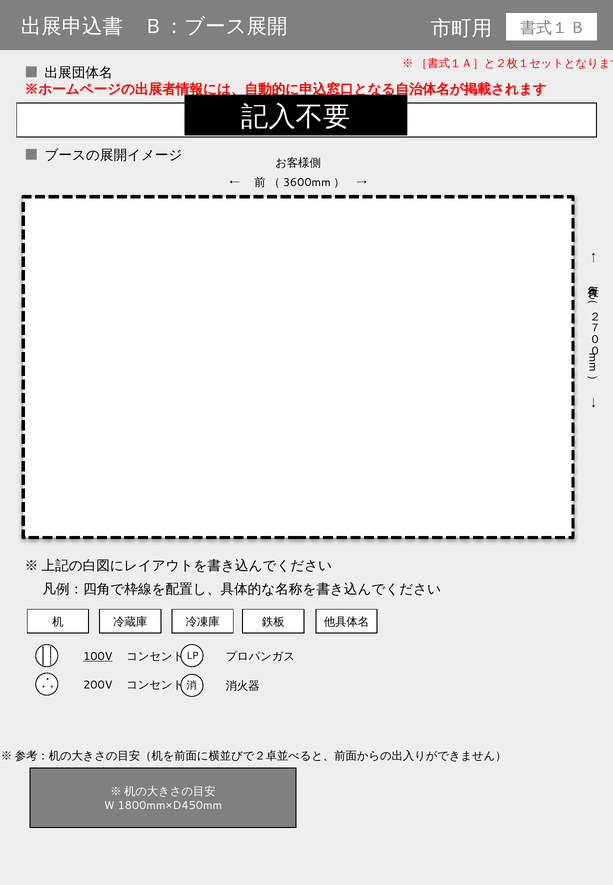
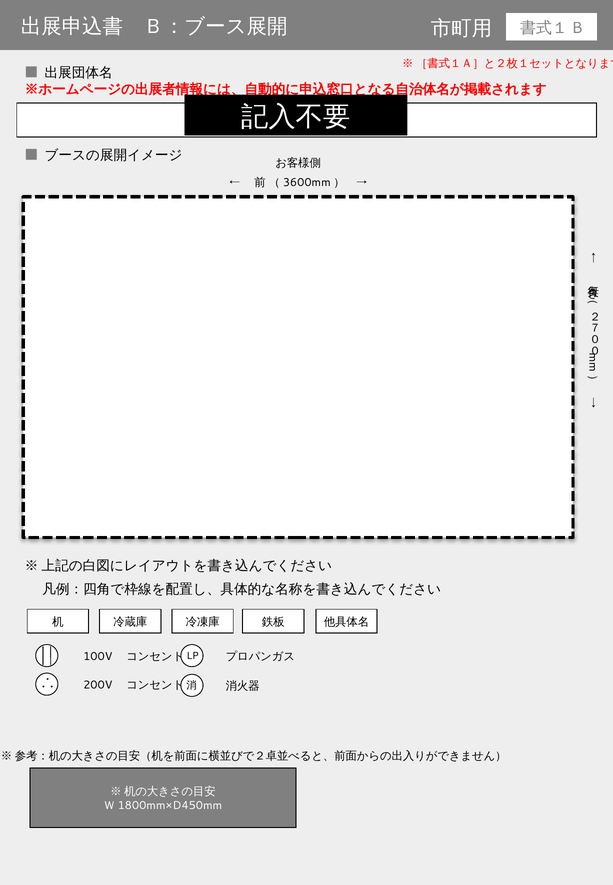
100V underline: present -> none
